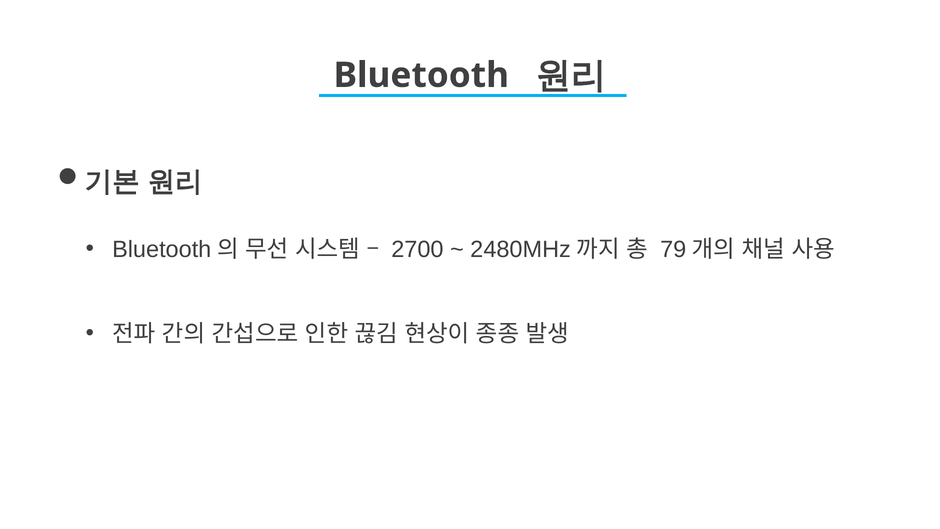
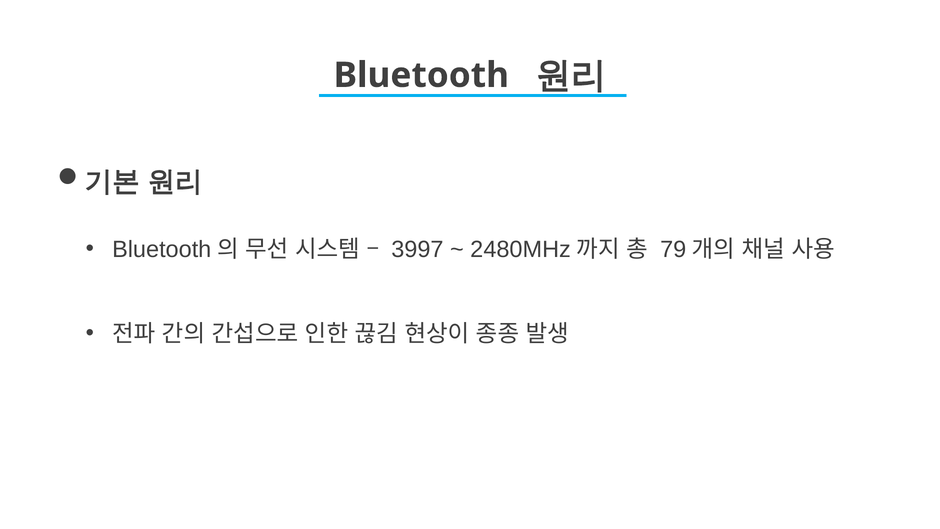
2700: 2700 -> 3997
